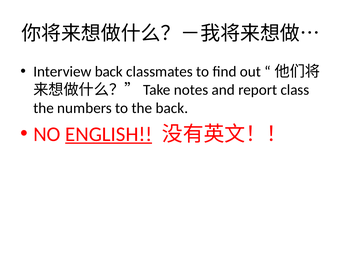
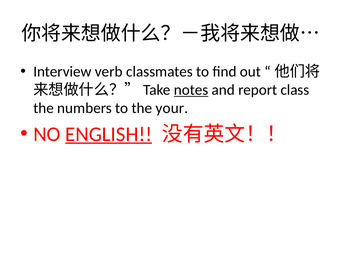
Interview back: back -> verb
notes underline: none -> present
the back: back -> your
